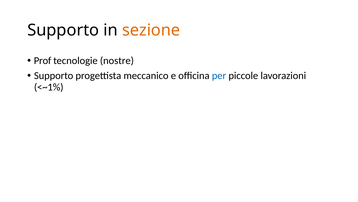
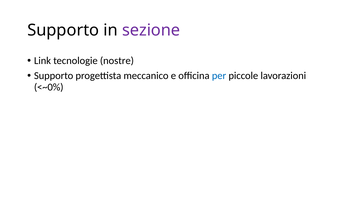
sezione colour: orange -> purple
Prof: Prof -> Link
<~1%: <~1% -> <~0%
